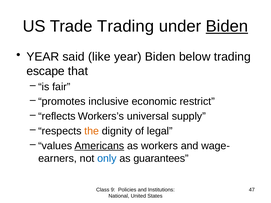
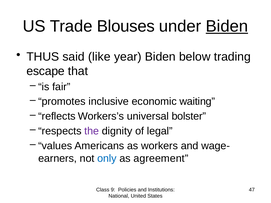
Trade Trading: Trading -> Blouses
YEAR at (43, 57): YEAR -> THUS
restrict: restrict -> waiting
supply: supply -> bolster
the colour: orange -> purple
Americans underline: present -> none
guarantees: guarantees -> agreement
